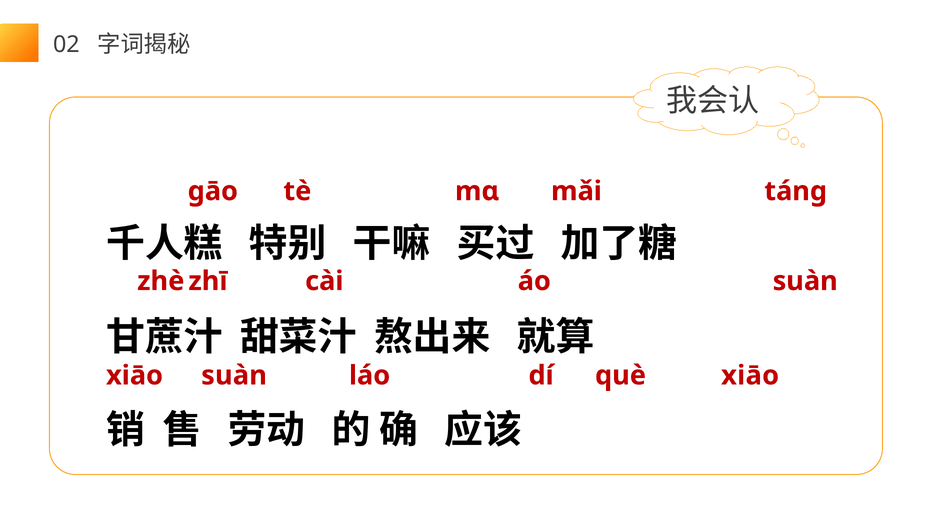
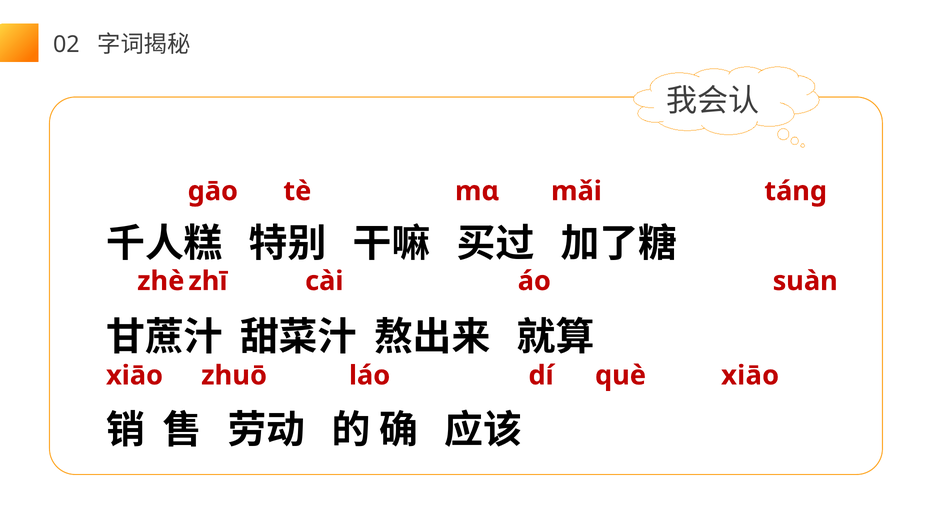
xiāo suàn: suàn -> zhuō
